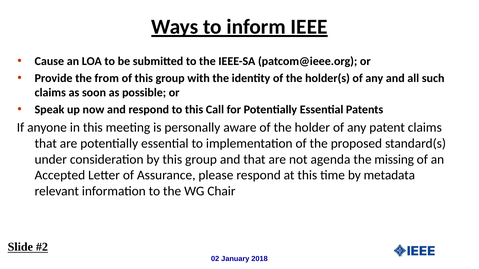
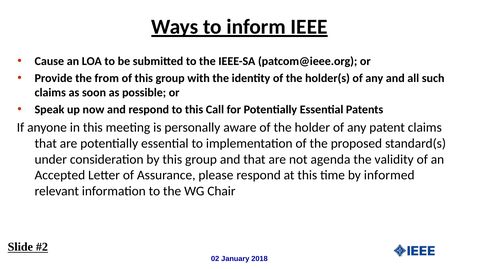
missing: missing -> validity
metadata: metadata -> informed
